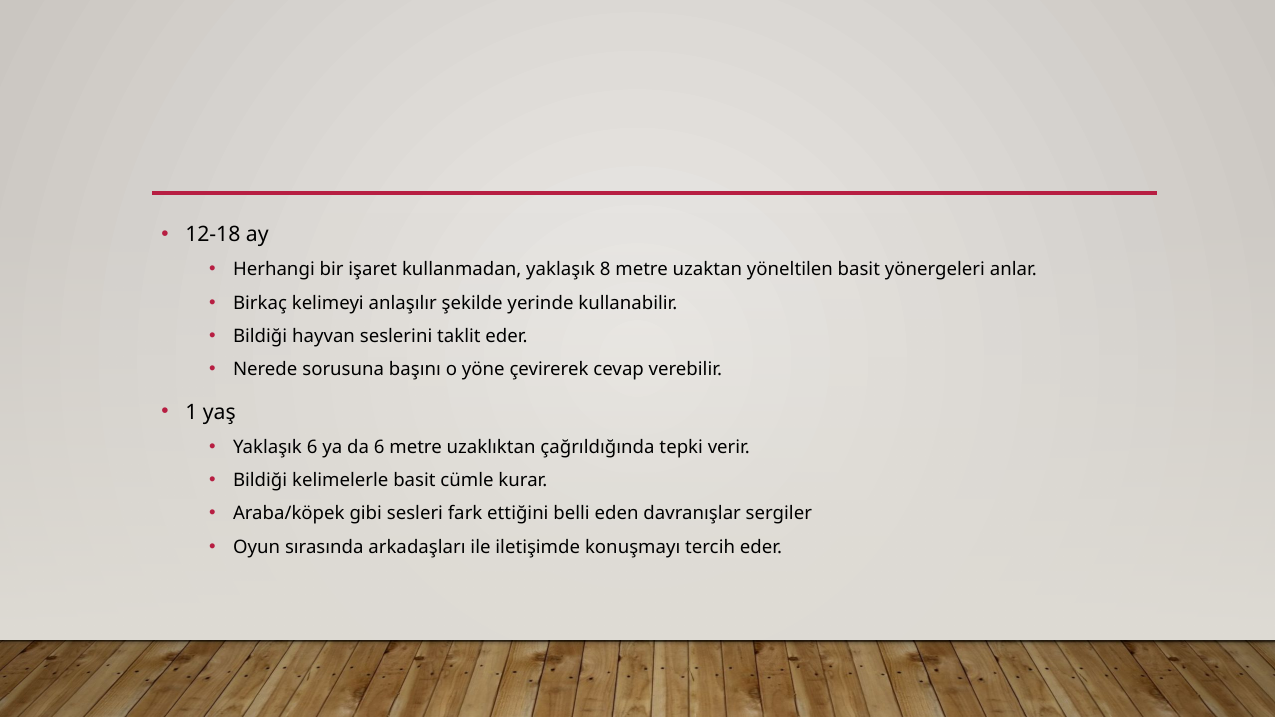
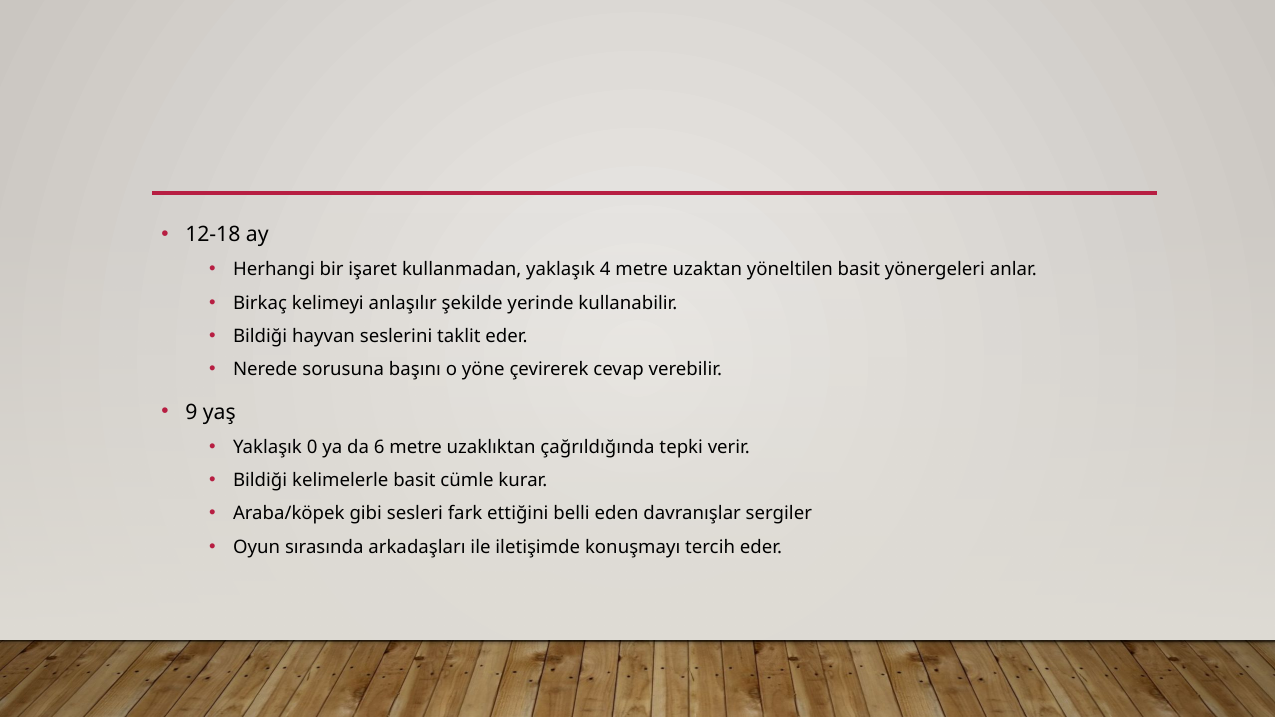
8: 8 -> 4
1: 1 -> 9
Yaklaşık 6: 6 -> 0
